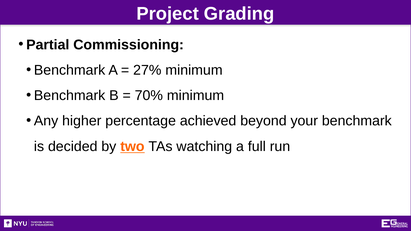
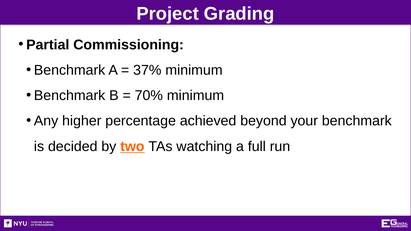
27%: 27% -> 37%
